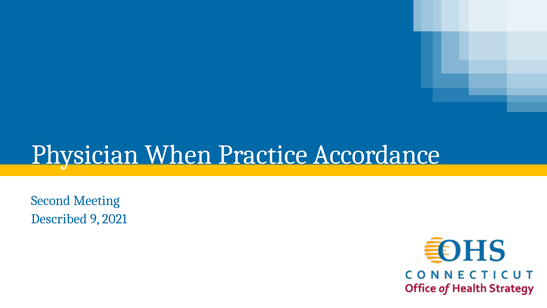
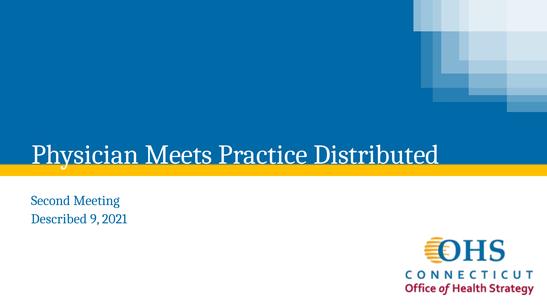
When: When -> Meets
Accordance: Accordance -> Distributed
